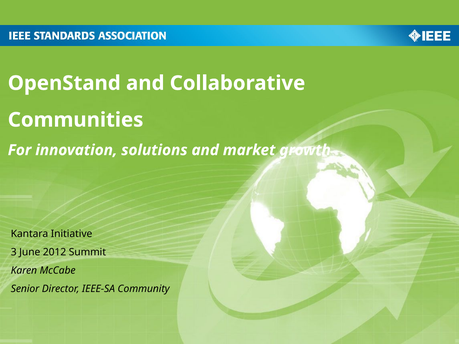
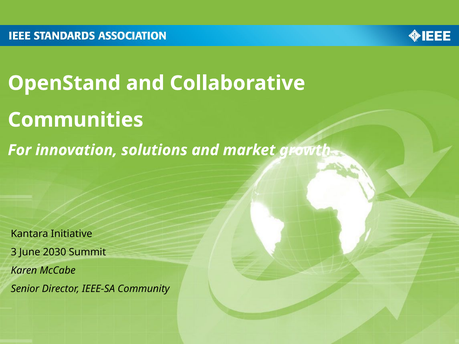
2012: 2012 -> 2030
